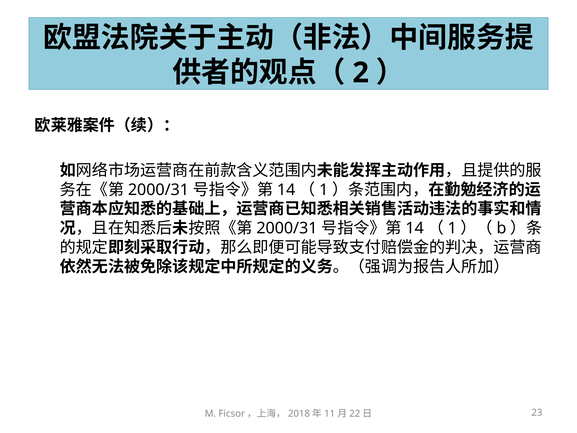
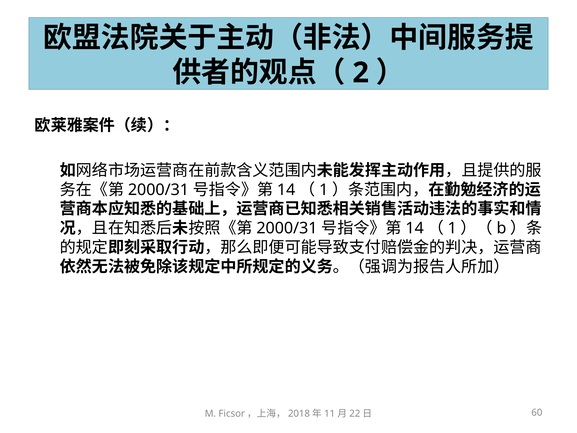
23: 23 -> 60
